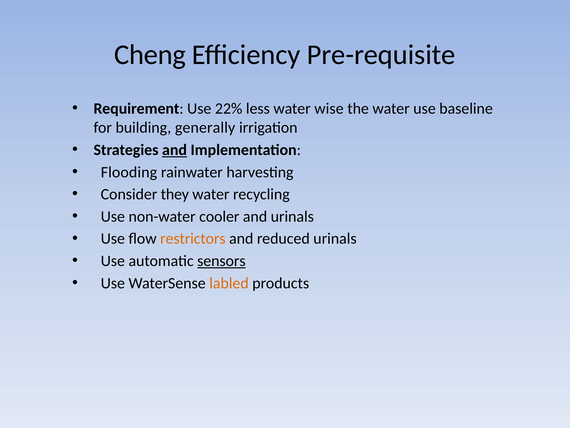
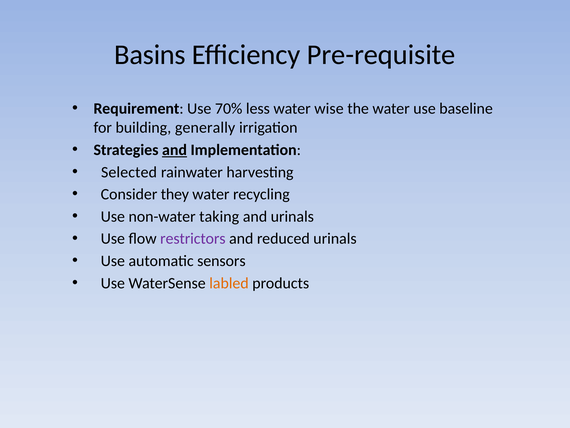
Cheng: Cheng -> Basins
22%: 22% -> 70%
Flooding: Flooding -> Selected
cooler: cooler -> taking
restrictors colour: orange -> purple
sensors underline: present -> none
